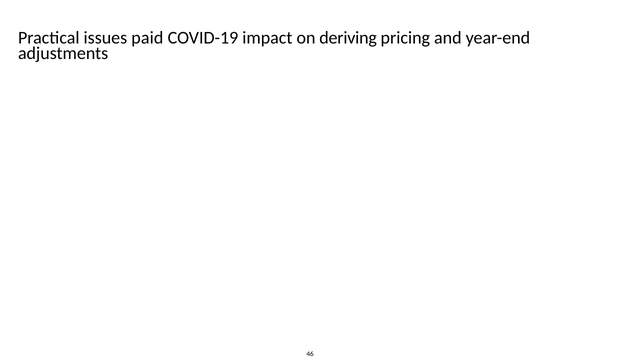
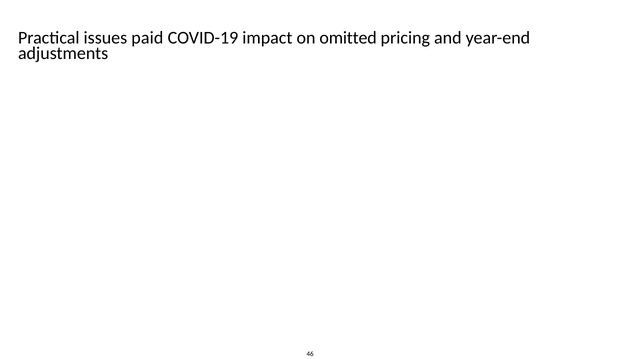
deriving: deriving -> omitted
